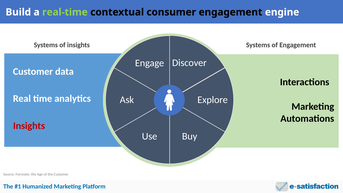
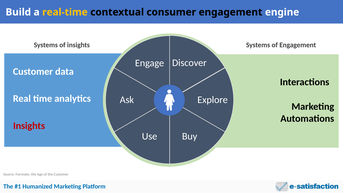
real-time colour: light green -> yellow
